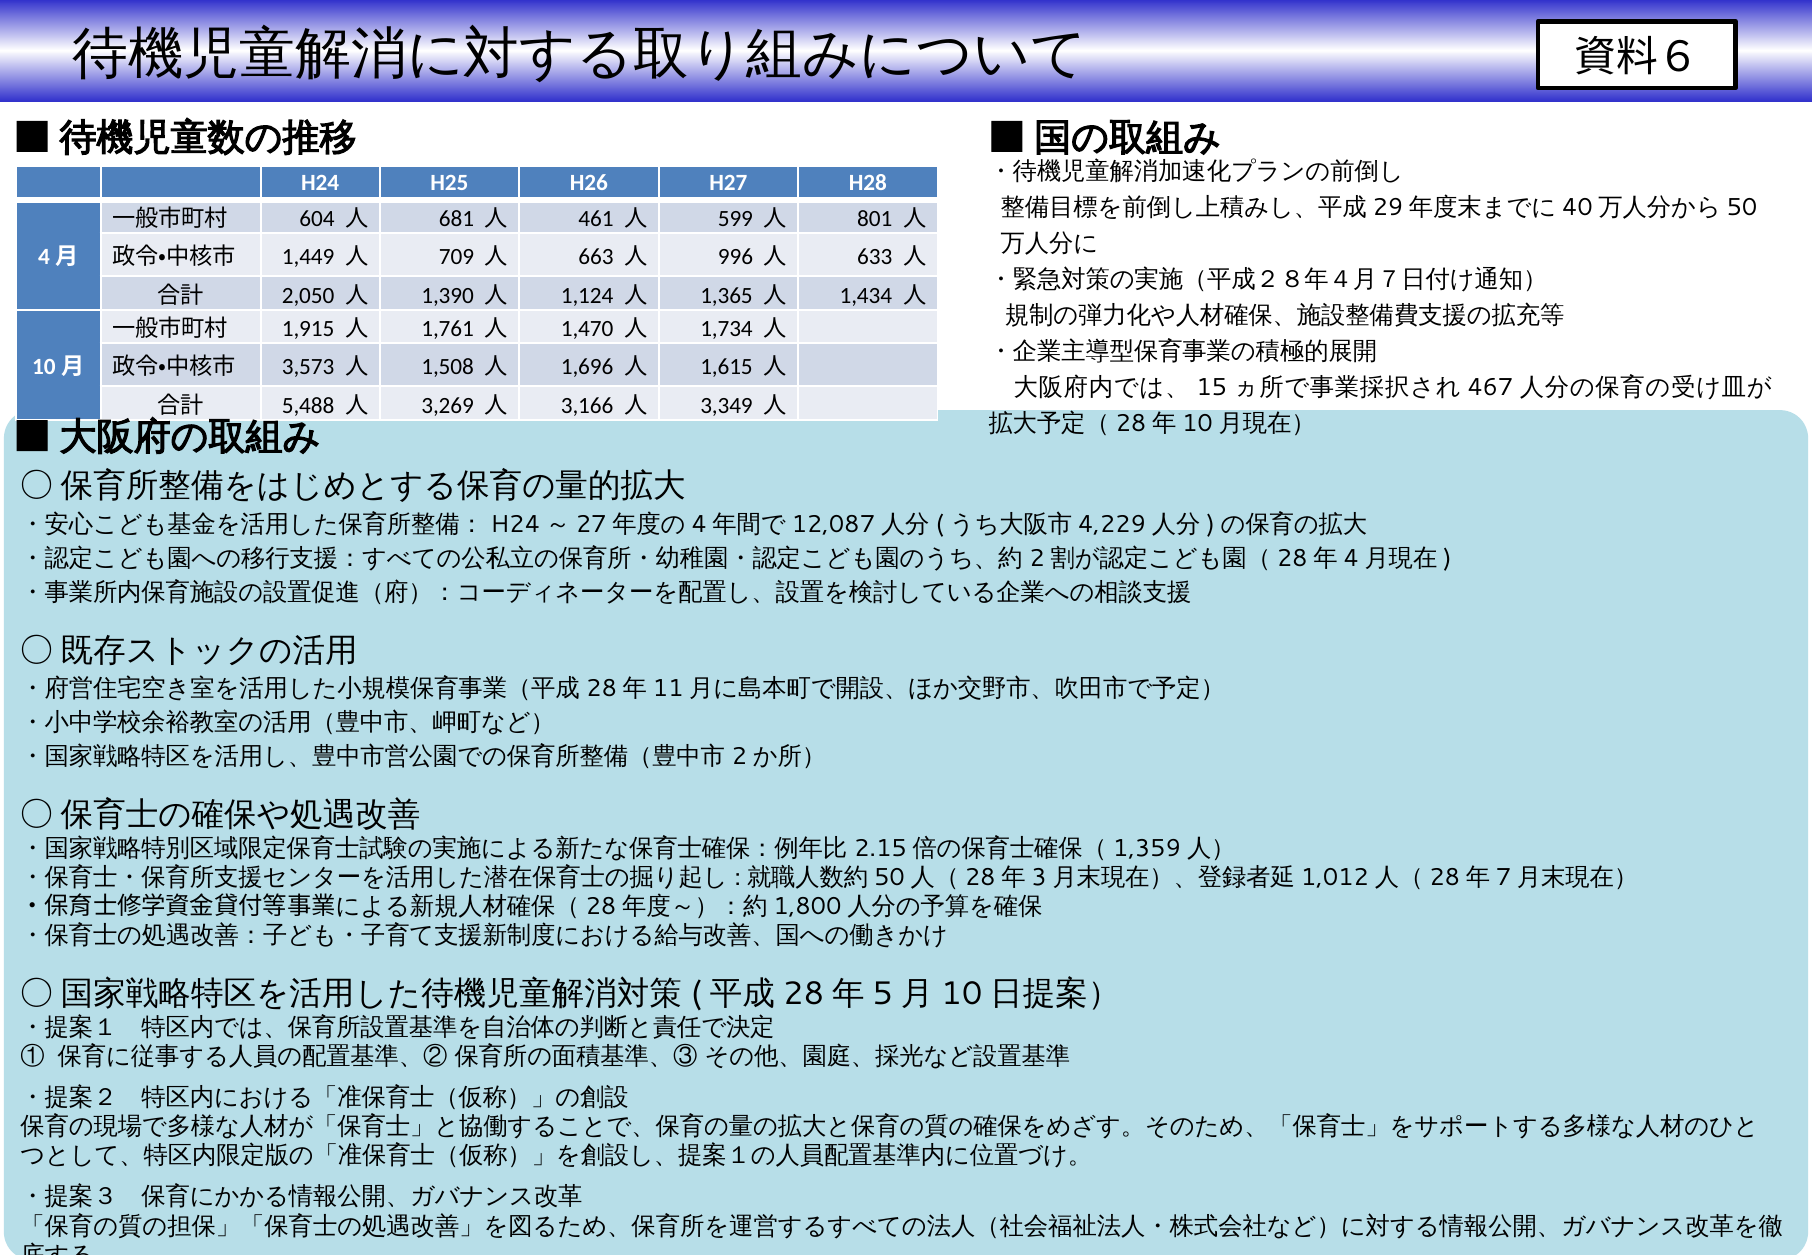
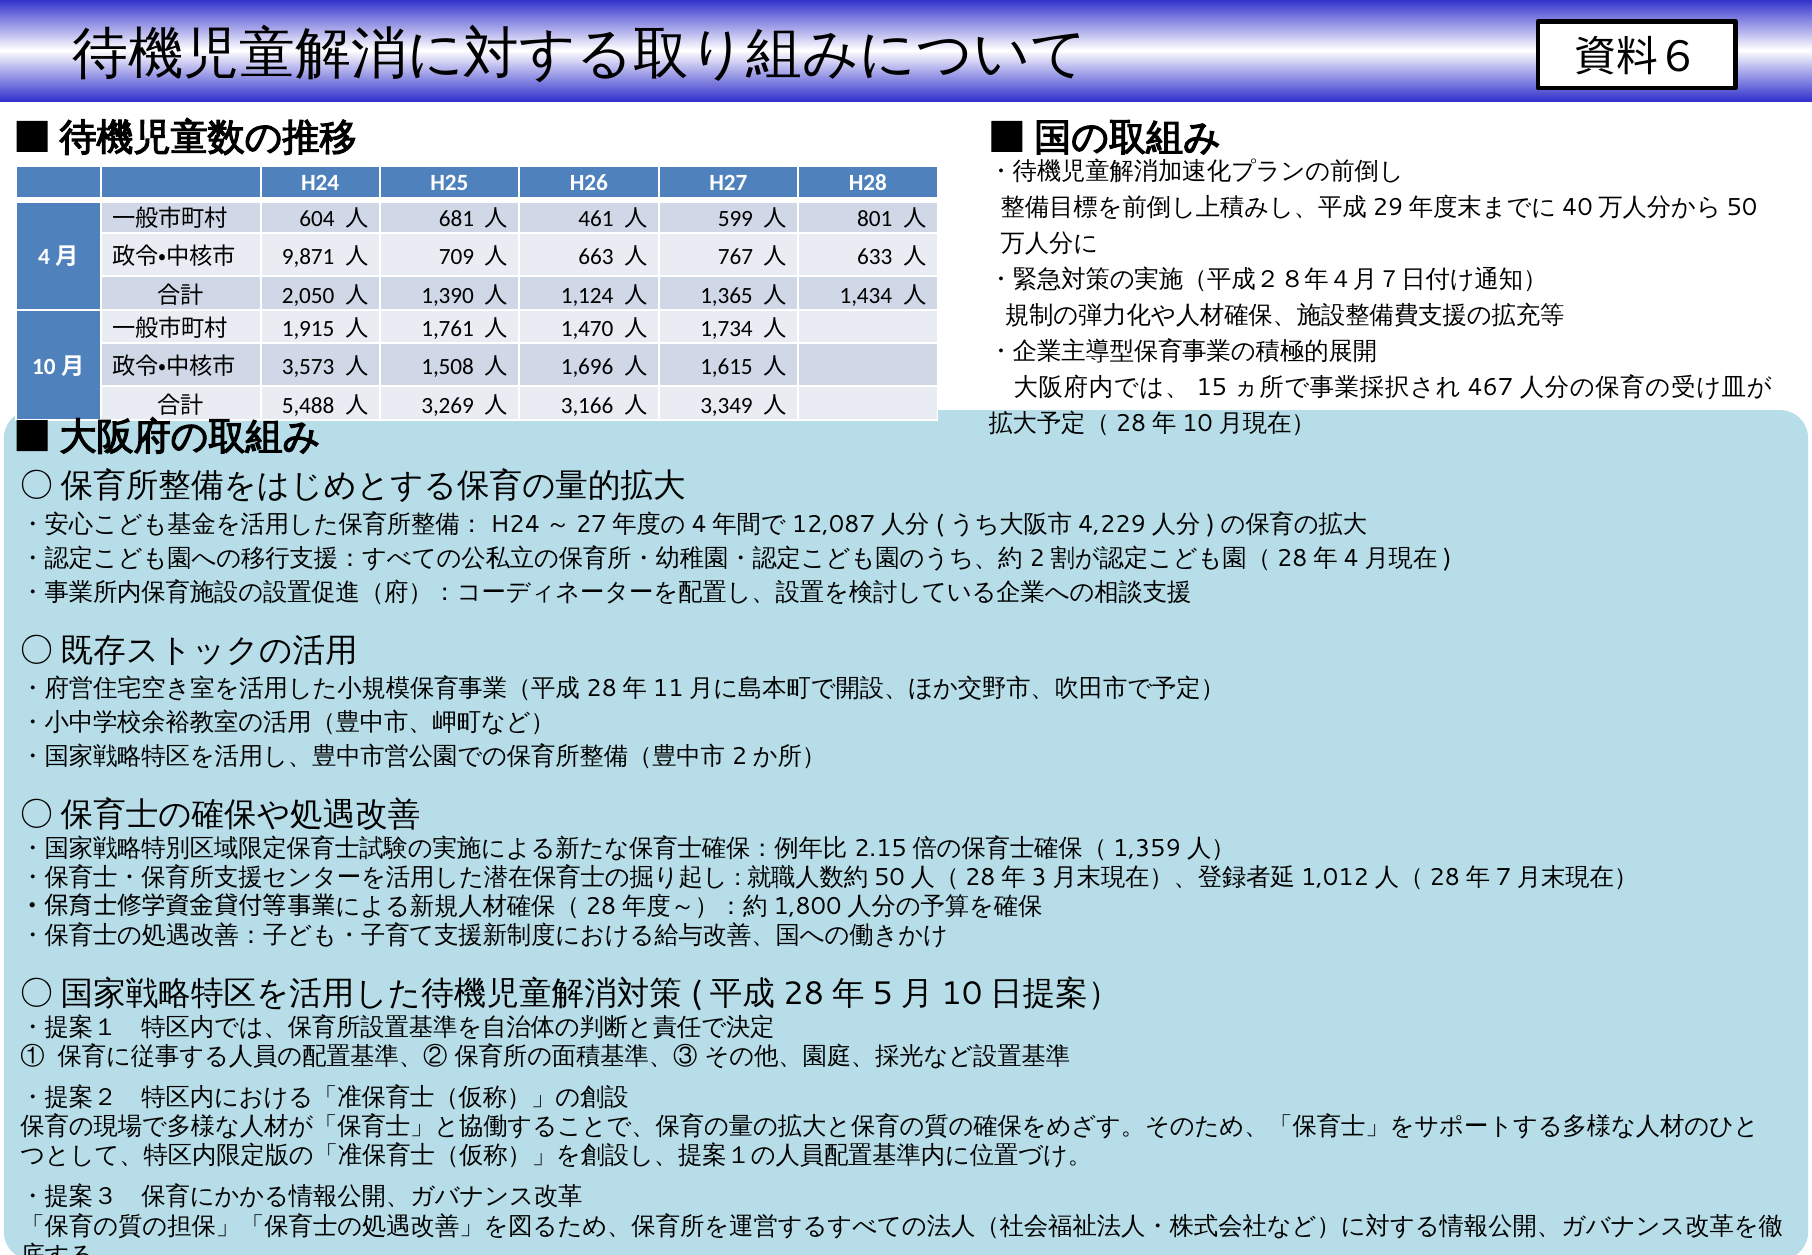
1,449: 1,449 -> 9,871
996: 996 -> 767
